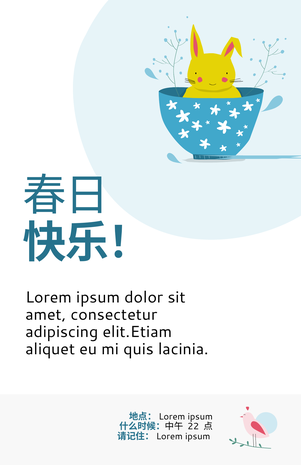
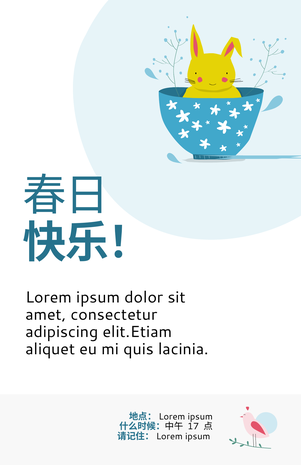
22: 22 -> 17
